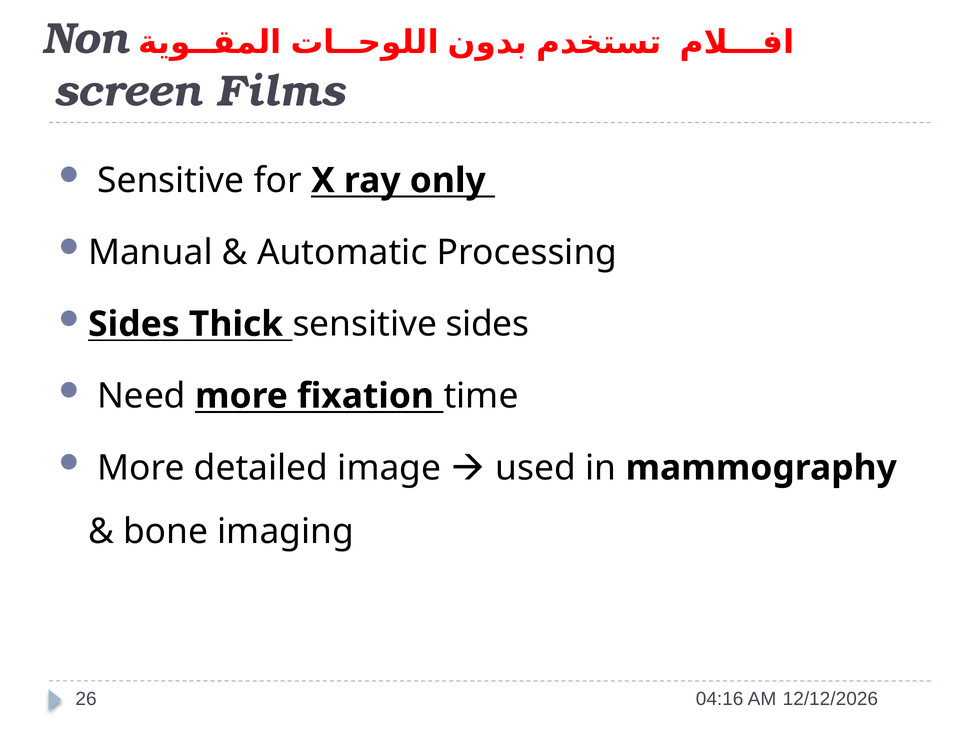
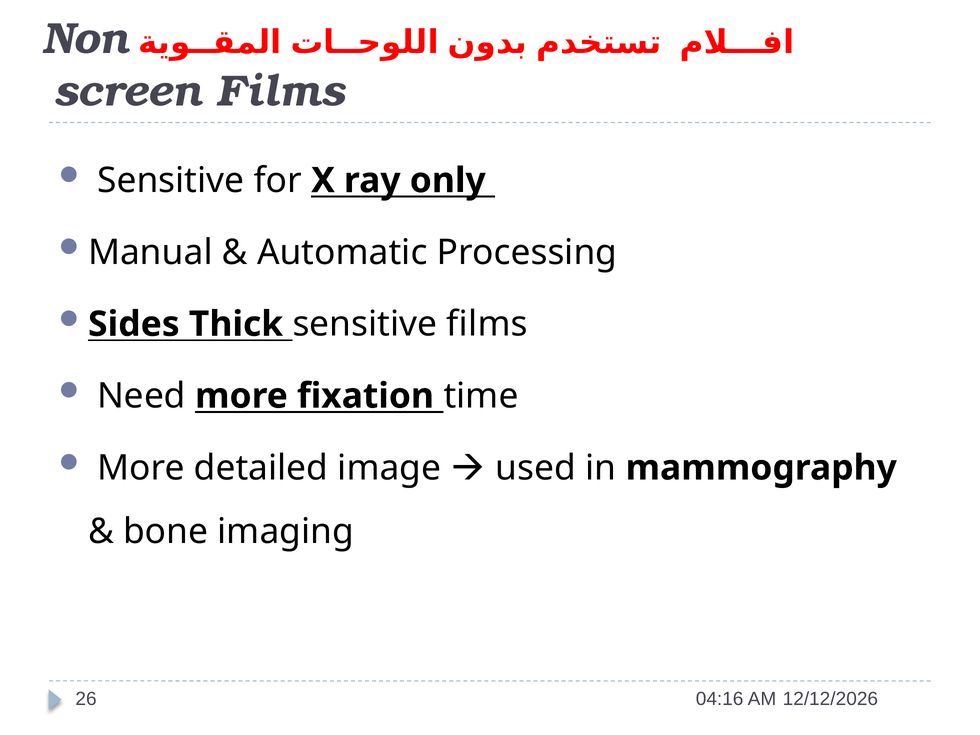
sensitive sides: sides -> films
